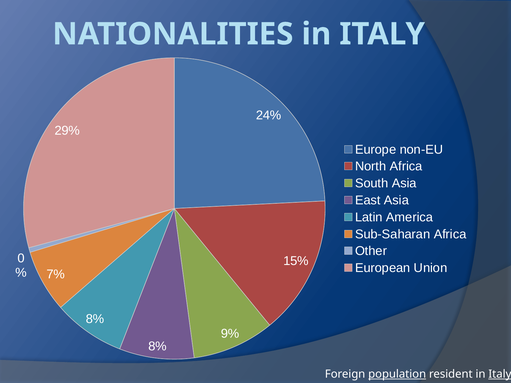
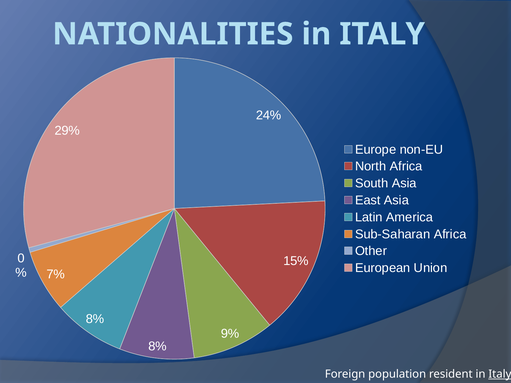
population underline: present -> none
